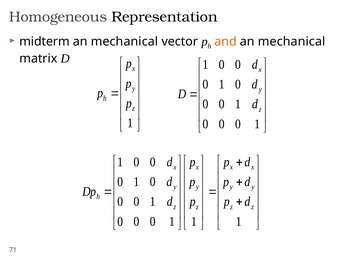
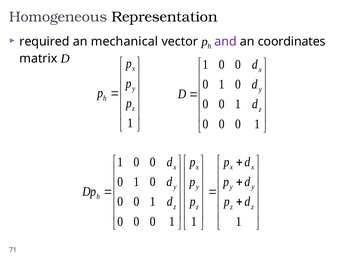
midterm: midterm -> required
and colour: orange -> purple
mechanical at (292, 42): mechanical -> coordinates
